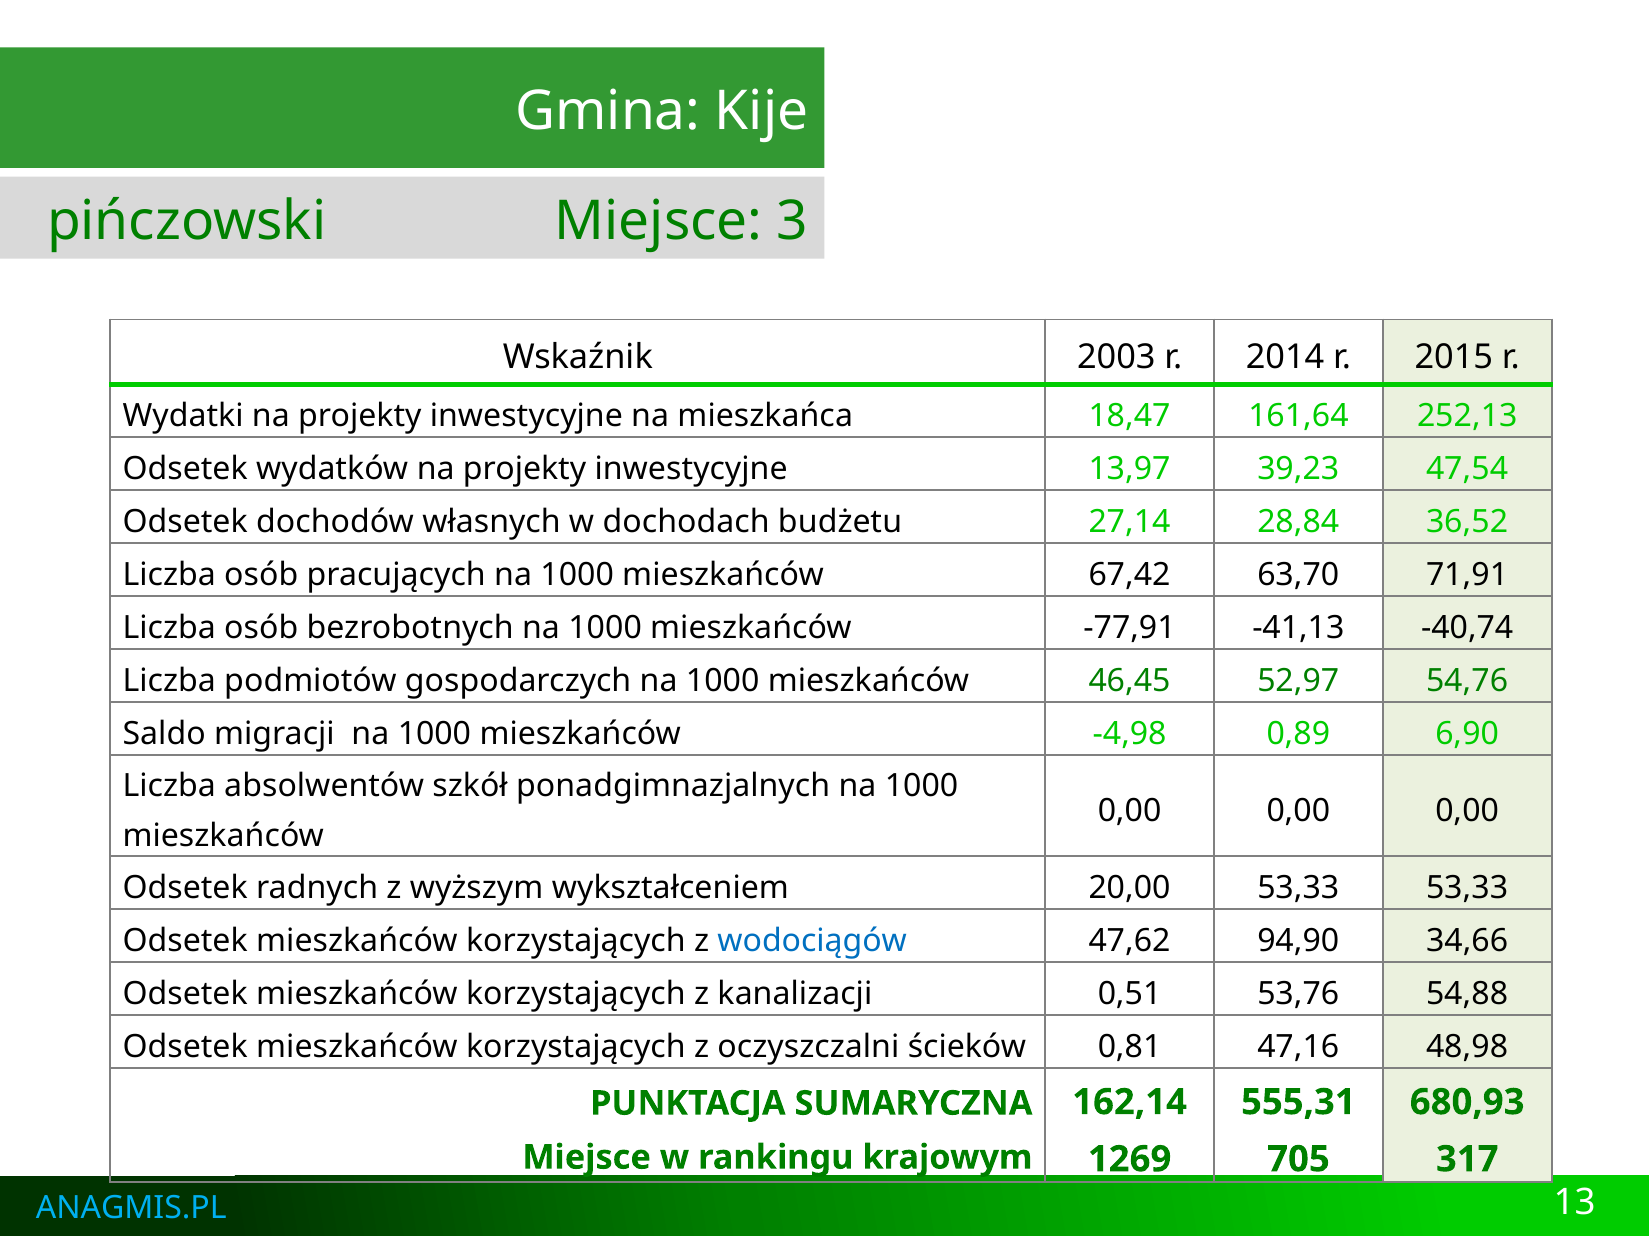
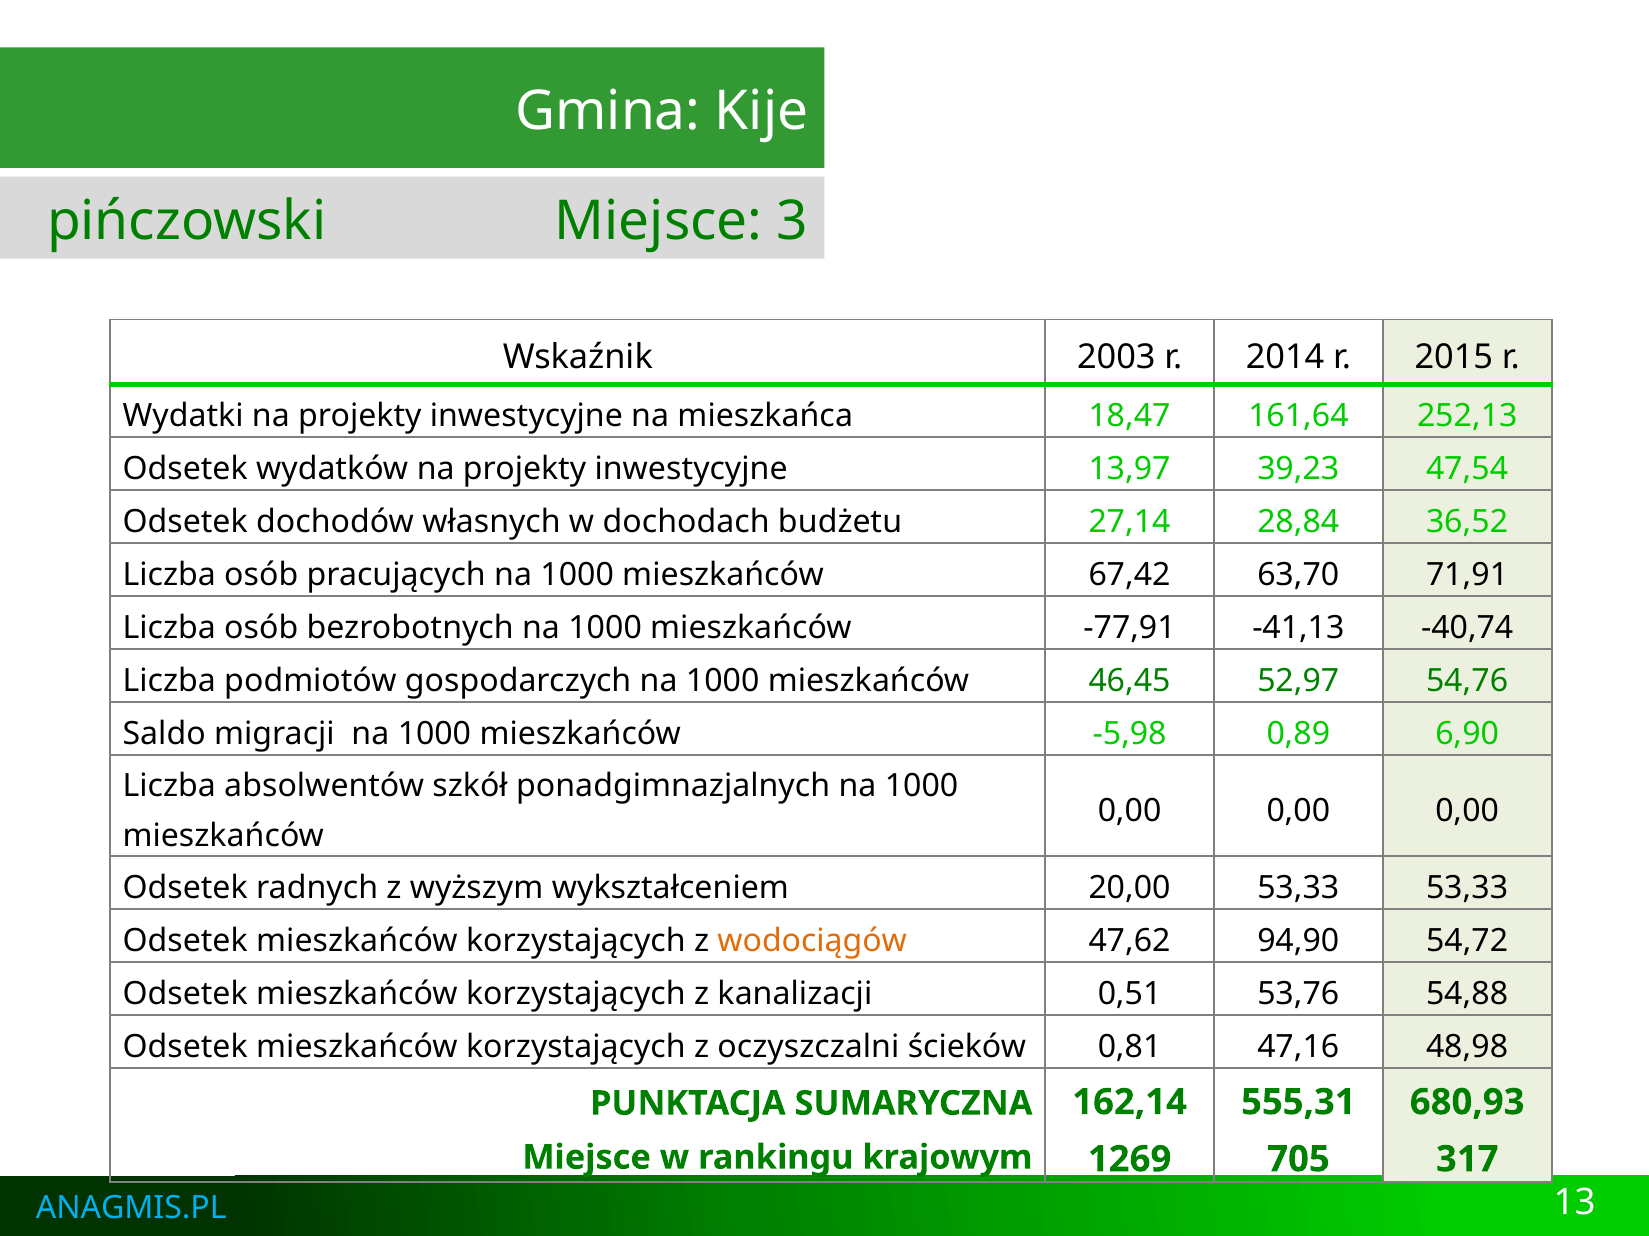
-4,98: -4,98 -> -5,98
wodociągów colour: blue -> orange
34,66: 34,66 -> 54,72
